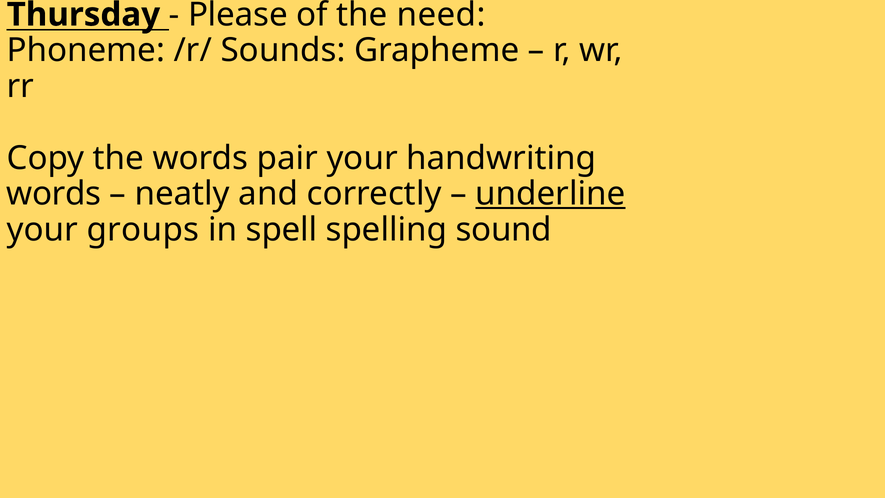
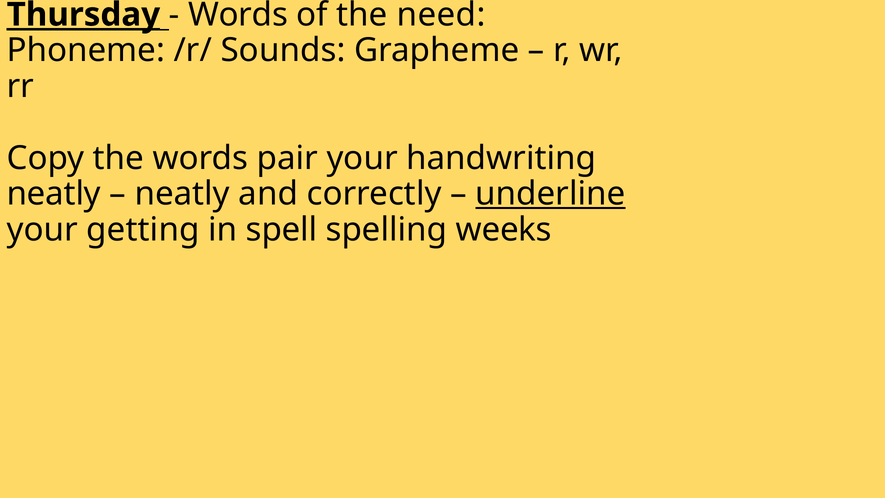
Thursday underline: none -> present
Please at (238, 15): Please -> Words
words at (54, 194): words -> neatly
groups: groups -> getting
sound: sound -> weeks
